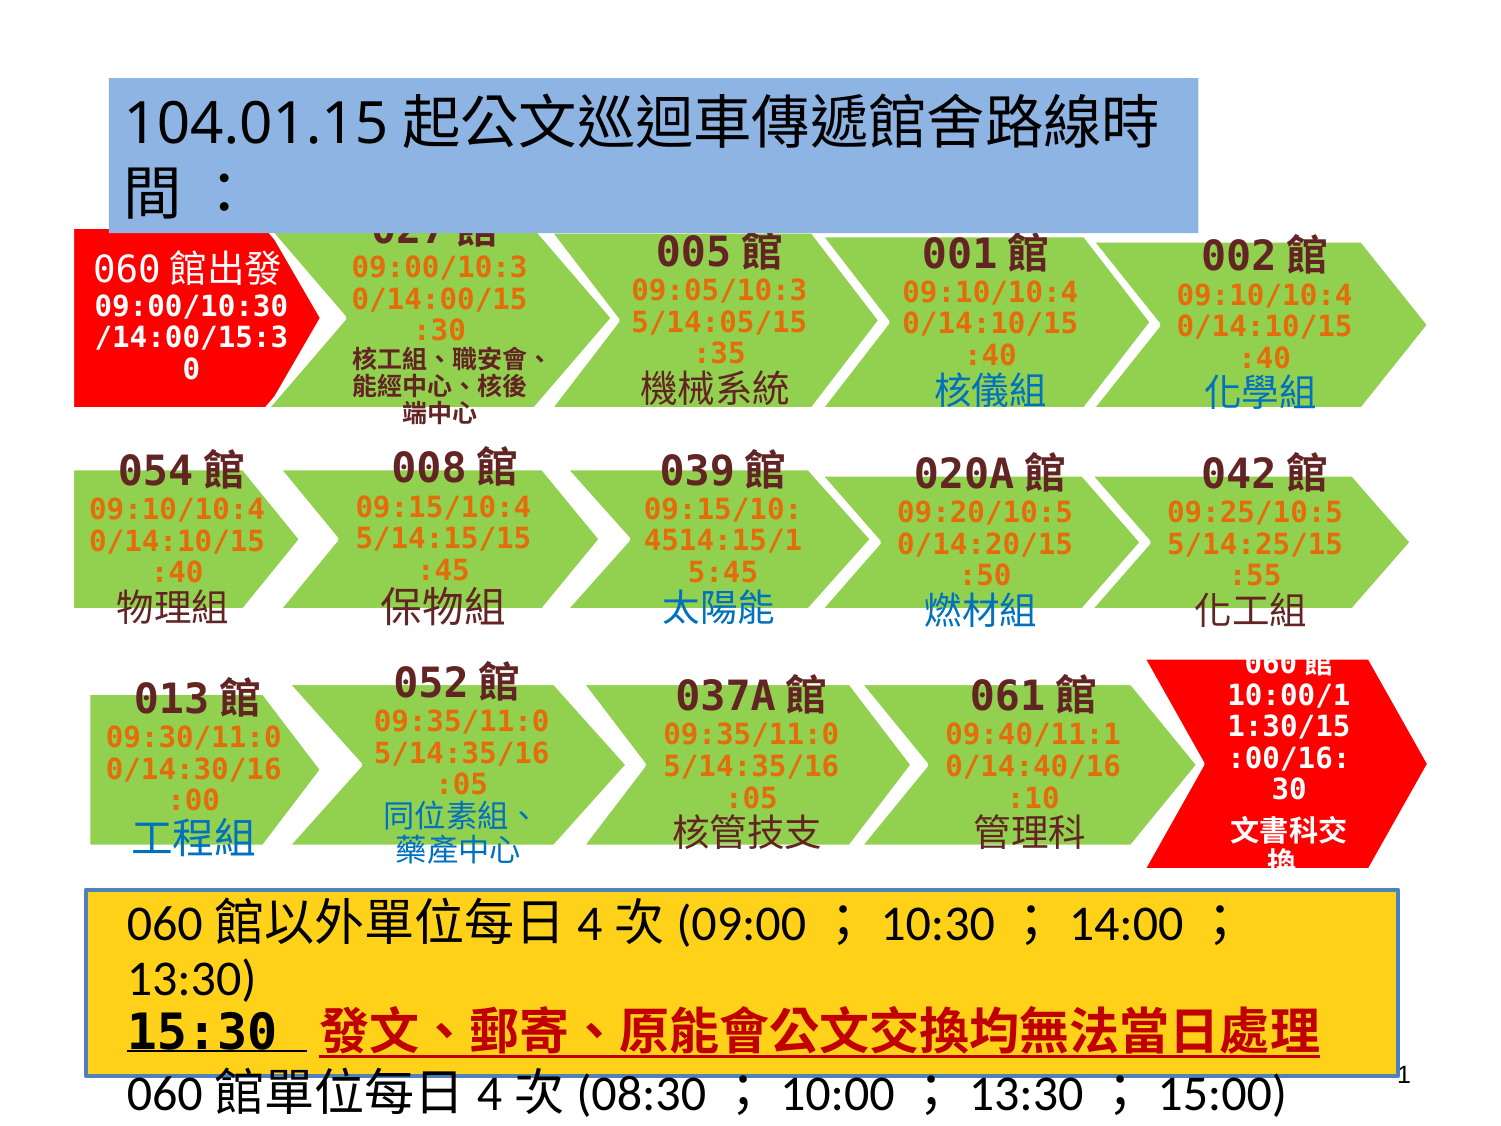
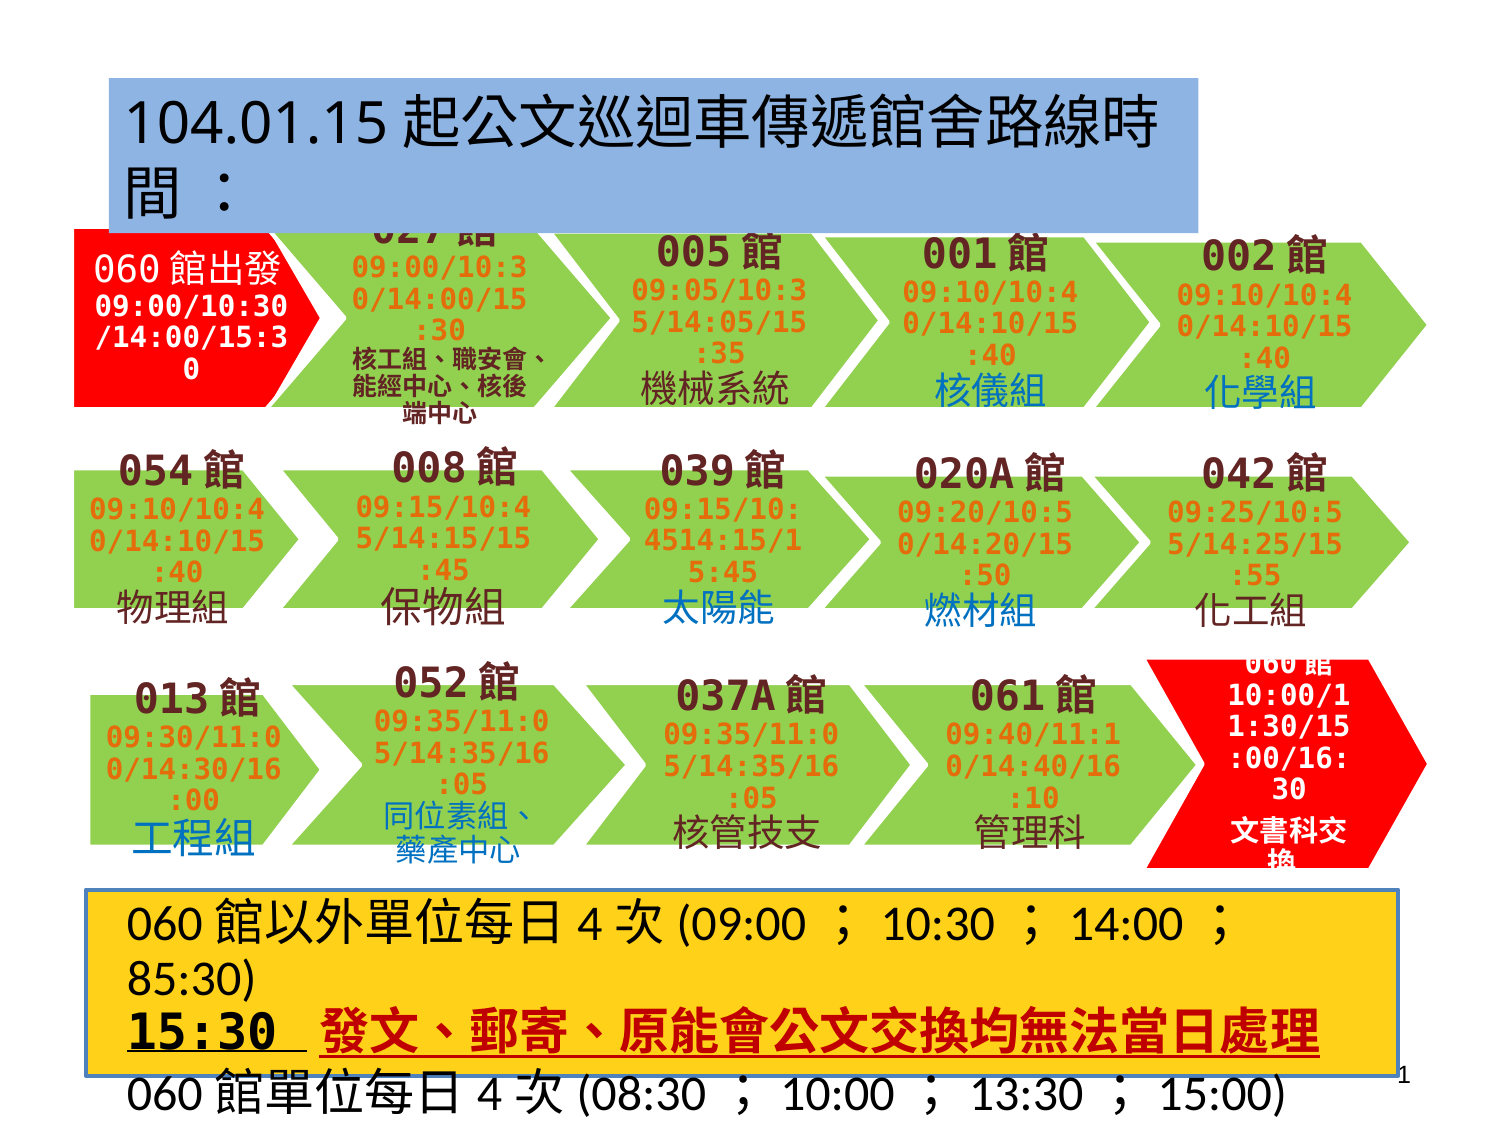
13:30: 13:30 -> 85:30
